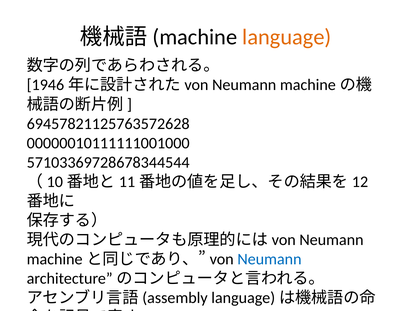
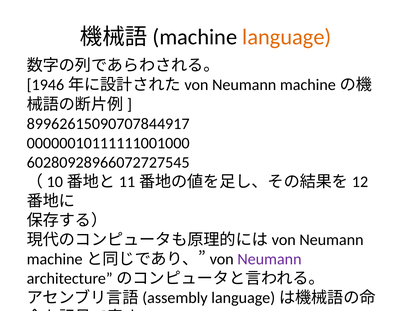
69457821125763572628: 69457821125763572628 -> 89962615090707844917
57103369728678344544: 57103369728678344544 -> 60280928966072727545
Neumann at (269, 259) colour: blue -> purple
